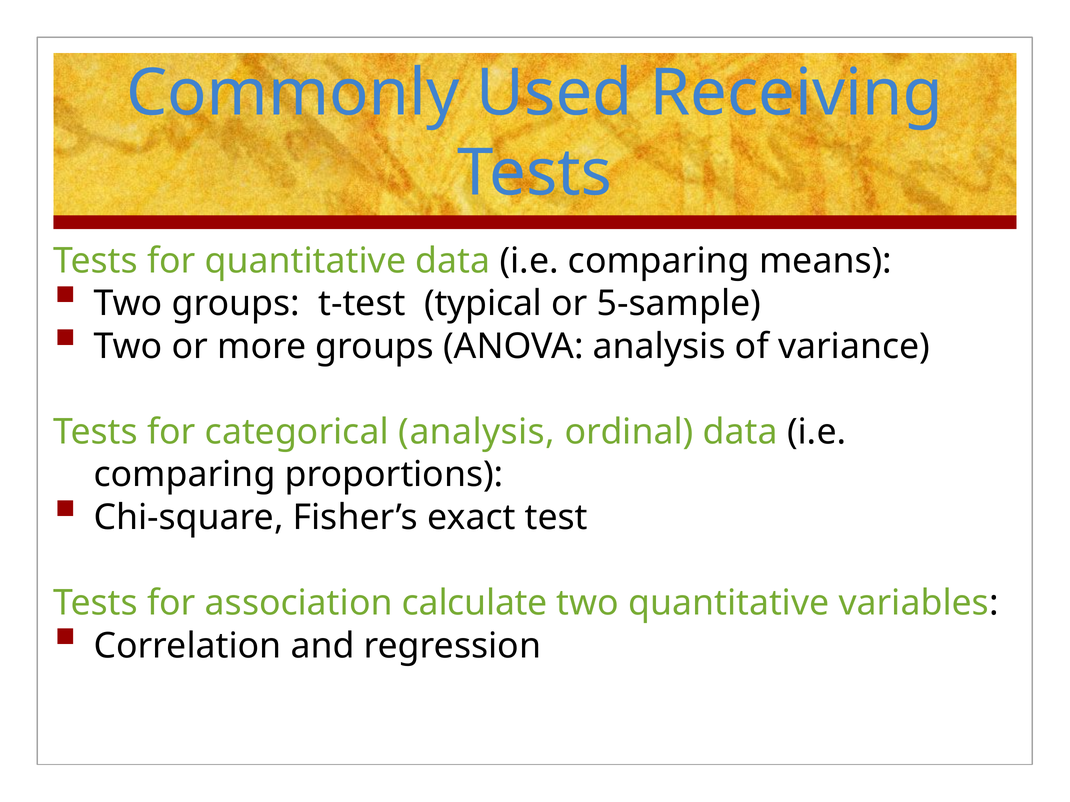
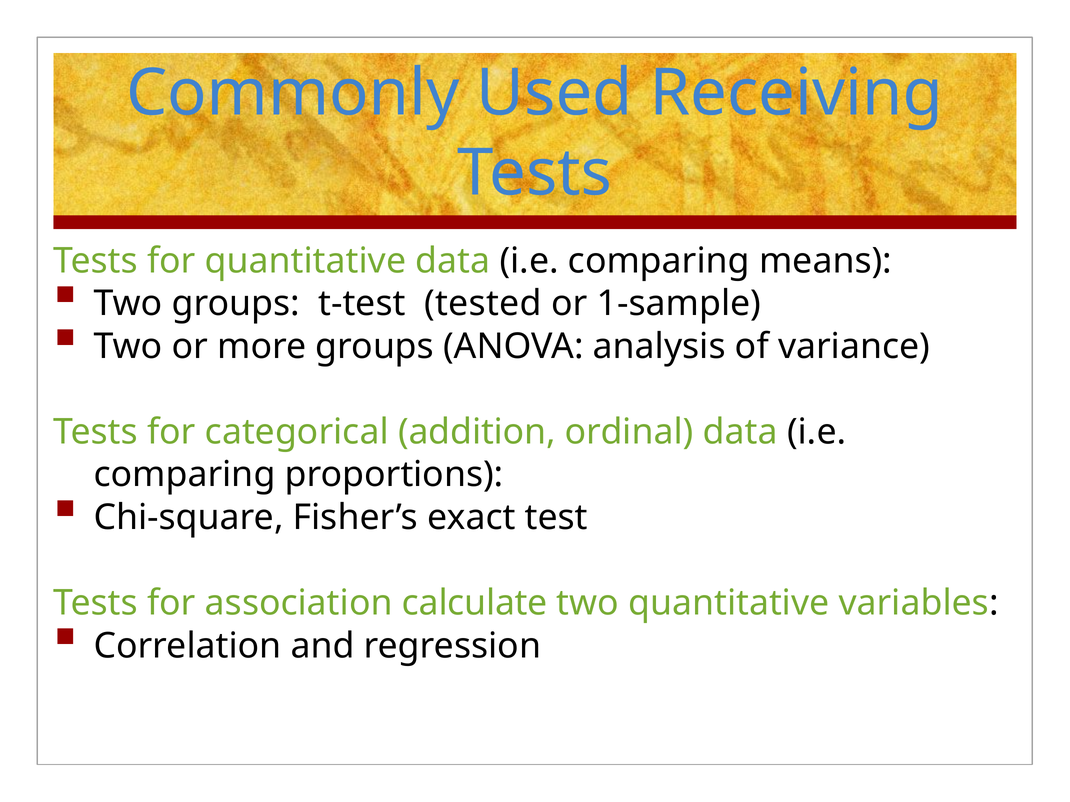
typical: typical -> tested
5-sample: 5-sample -> 1-sample
categorical analysis: analysis -> addition
